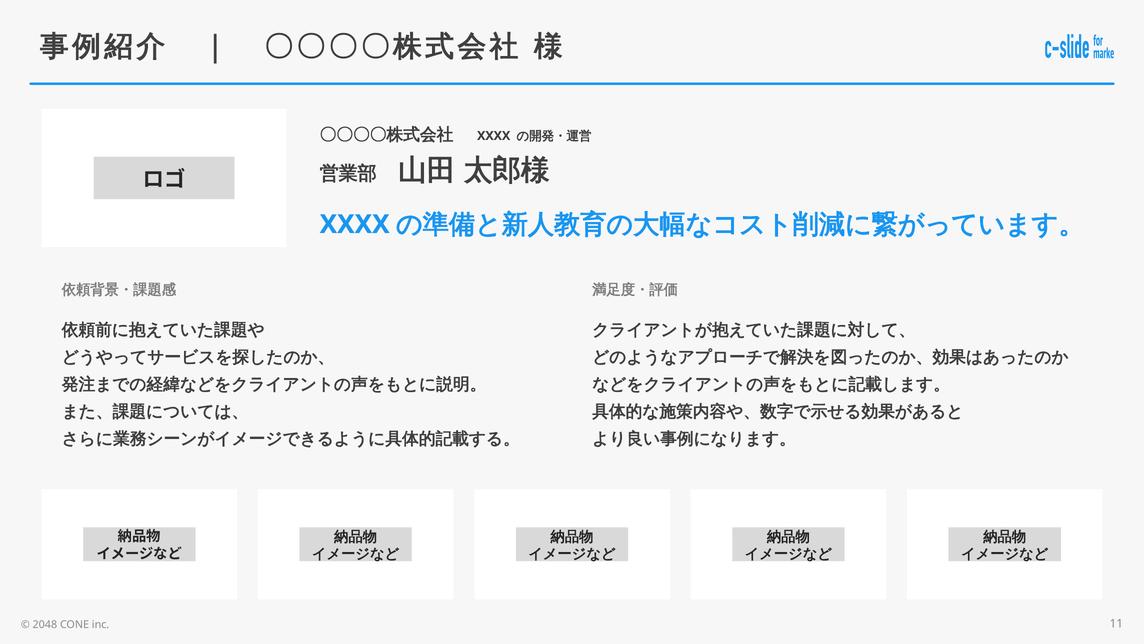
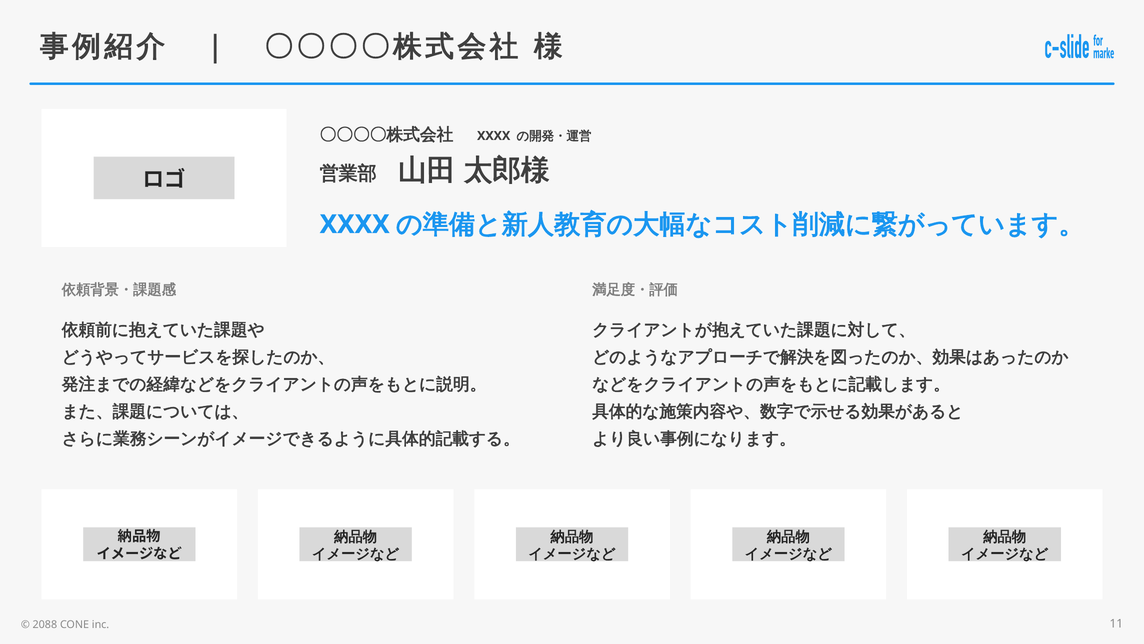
2048: 2048 -> 2088
